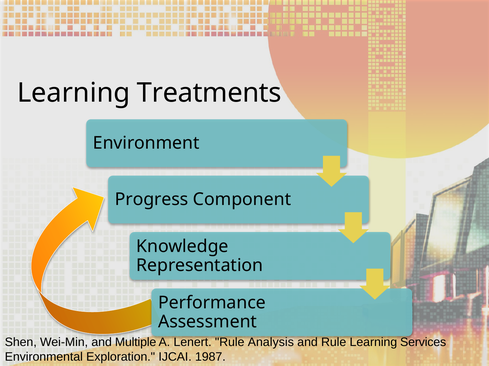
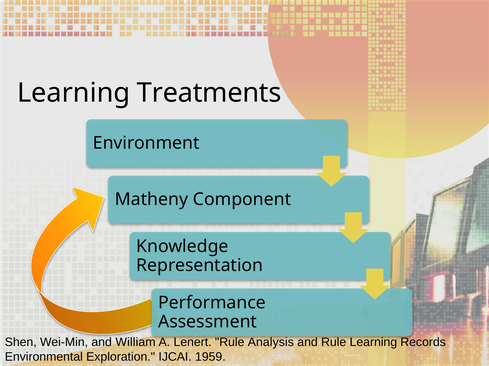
Progress: Progress -> Matheny
Multiple: Multiple -> William
Services: Services -> Records
1987: 1987 -> 1959
